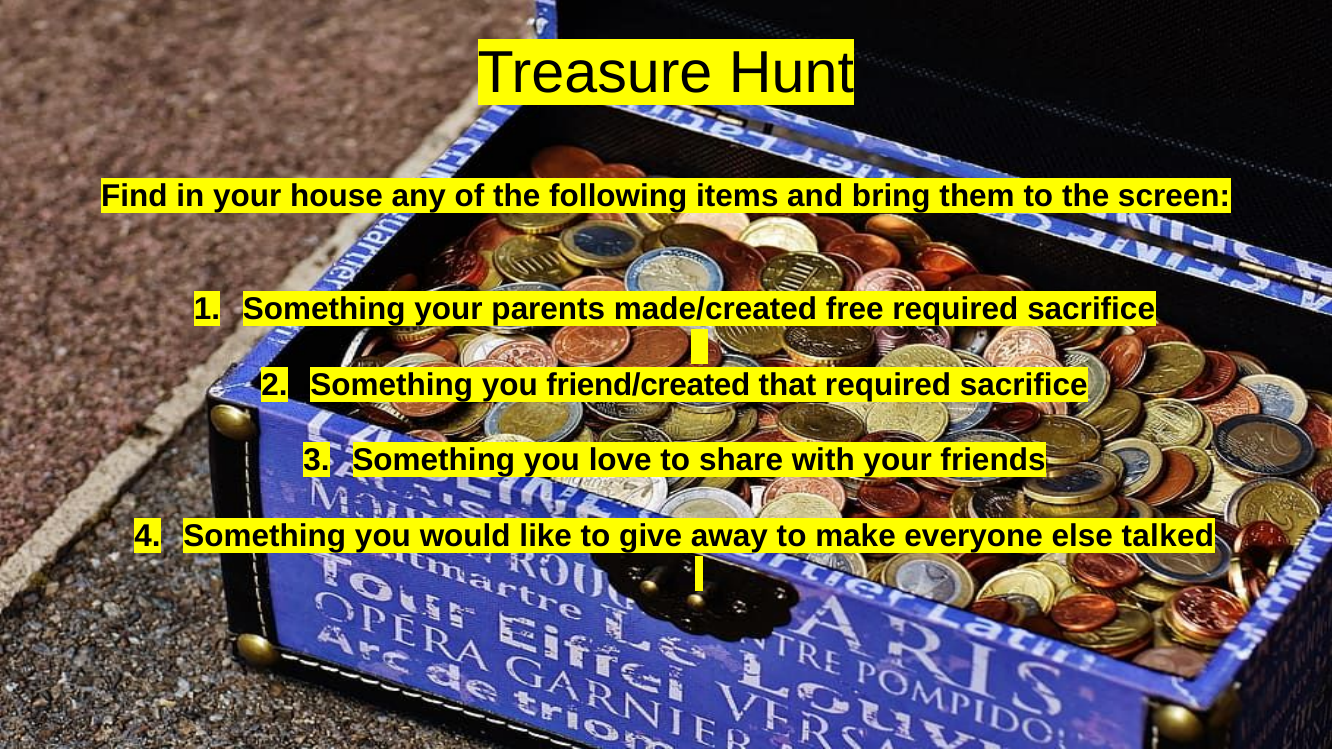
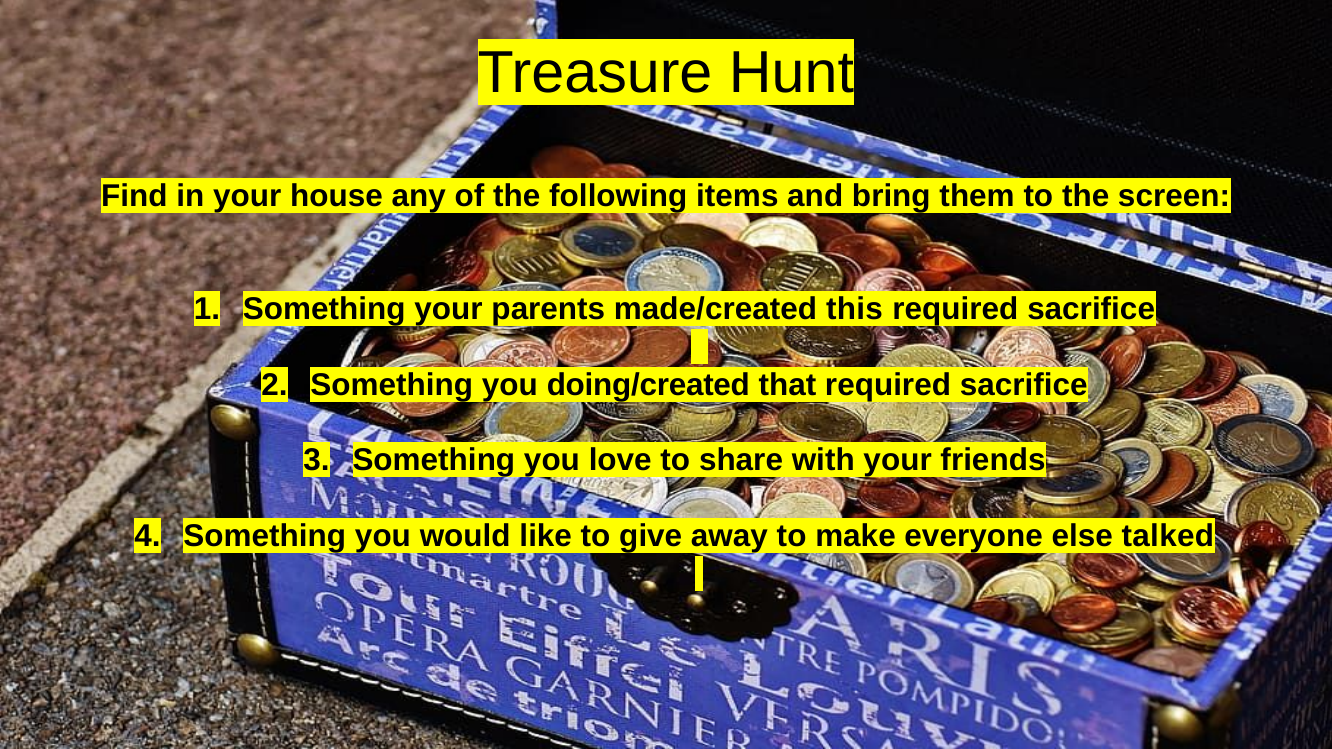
free: free -> this
friend/created: friend/created -> doing/created
